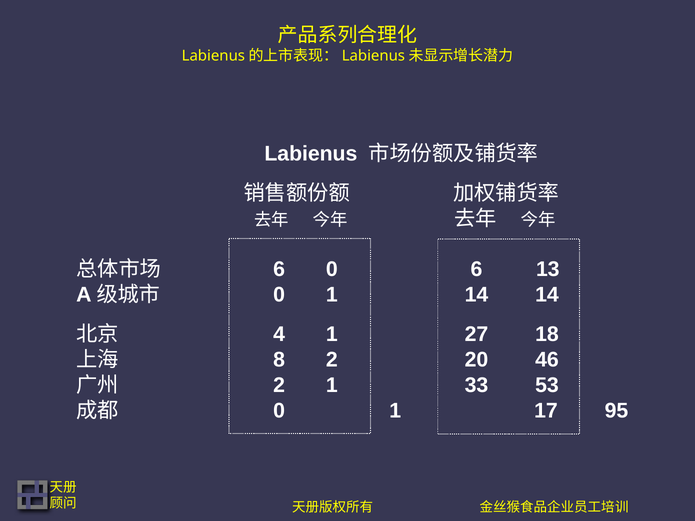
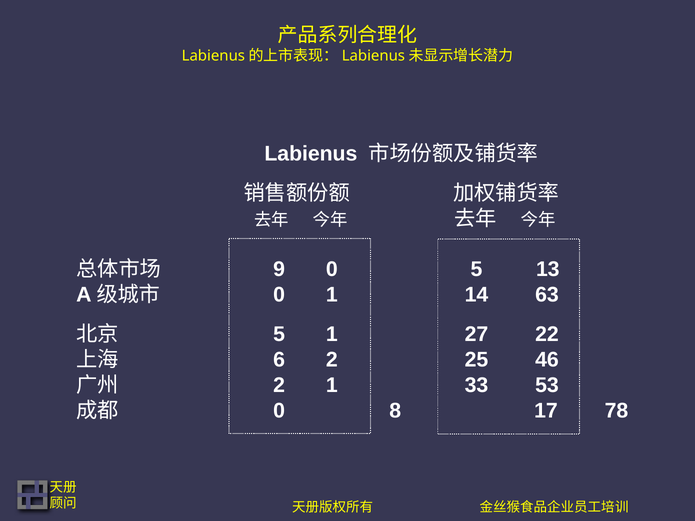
6 at (279, 270): 6 -> 9
0 6: 6 -> 5
14 14: 14 -> 63
4 at (279, 334): 4 -> 5
18: 18 -> 22
8: 8 -> 6
20: 20 -> 25
1 at (395, 411): 1 -> 8
95: 95 -> 78
